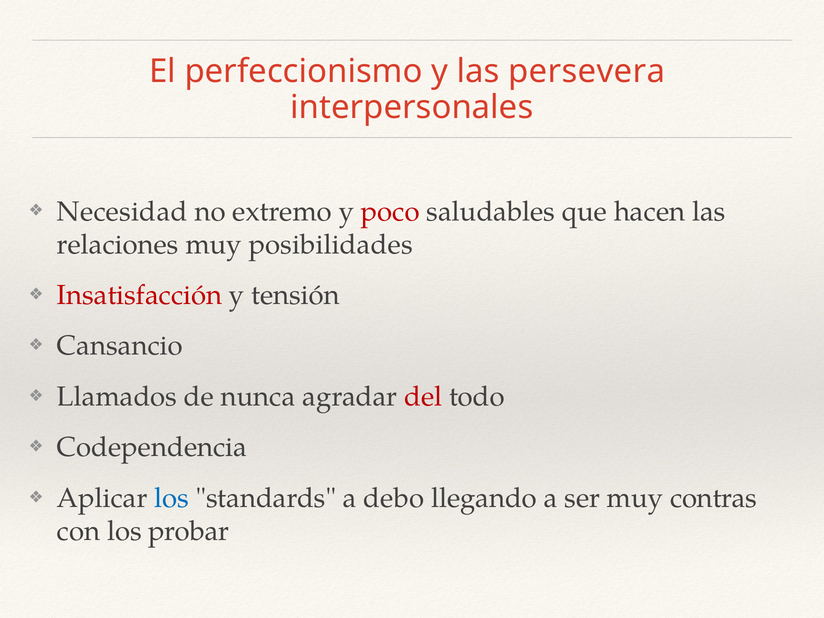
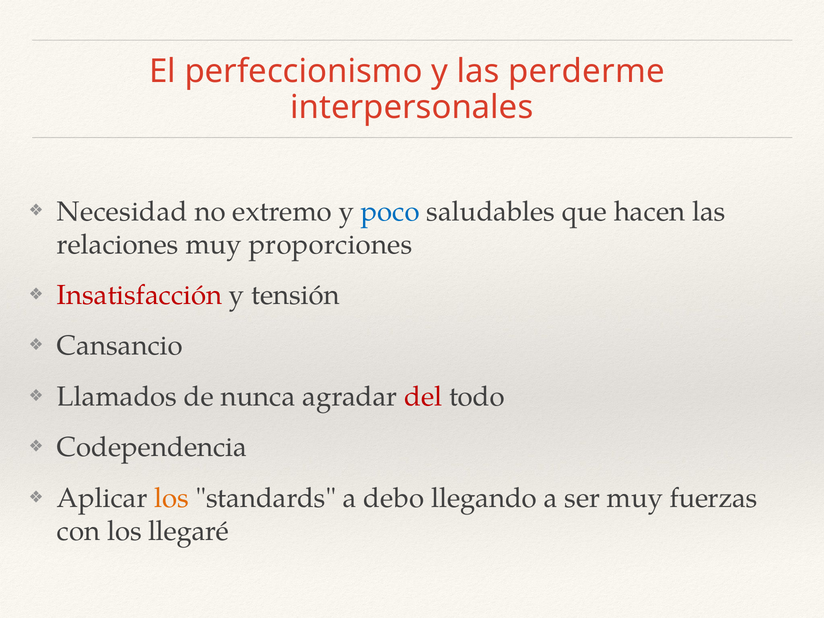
persevera: persevera -> perderme
poco colour: red -> blue
posibilidades: posibilidades -> proporciones
los at (172, 498) colour: blue -> orange
contras: contras -> fuerzas
probar: probar -> llegaré
